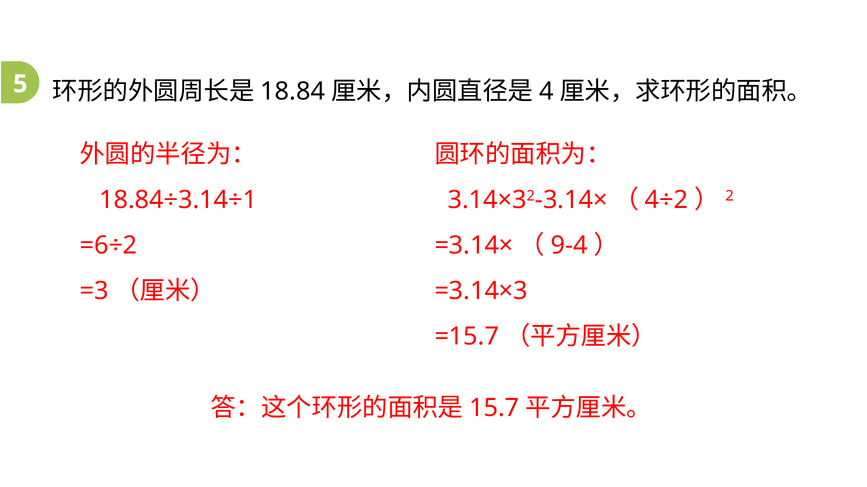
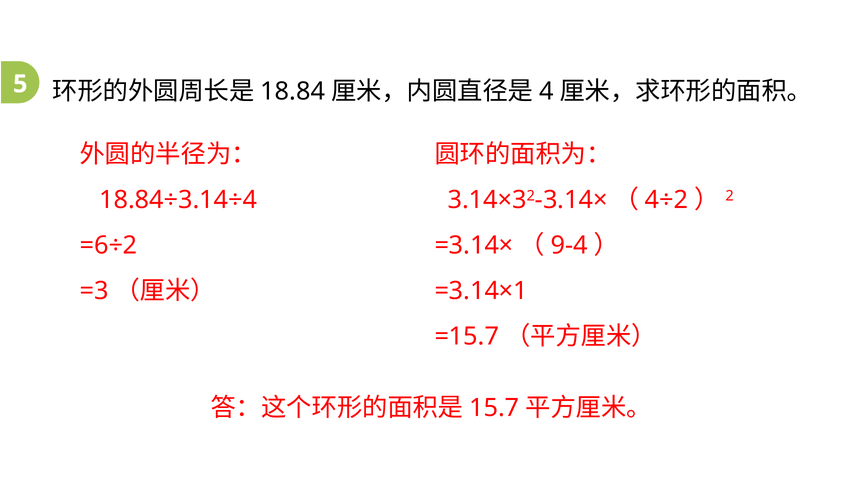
18.84÷3.14÷1: 18.84÷3.14÷1 -> 18.84÷3.14÷4
=3.14×3: =3.14×3 -> =3.14×1
